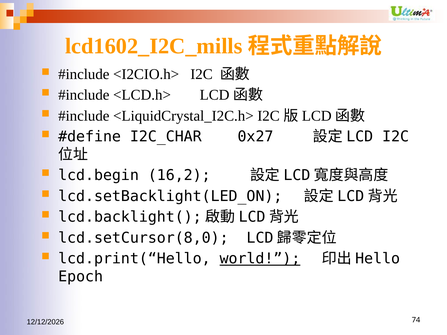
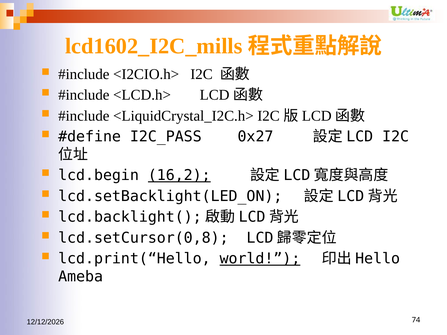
I2C_CHAR: I2C_CHAR -> I2C_PASS
16,2 underline: none -> present
lcd.setCursor(8,0: lcd.setCursor(8,0 -> lcd.setCursor(0,8
Epoch: Epoch -> Ameba
